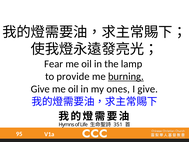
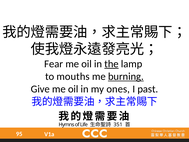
the underline: none -> present
provide: provide -> mouths
I give: give -> past
